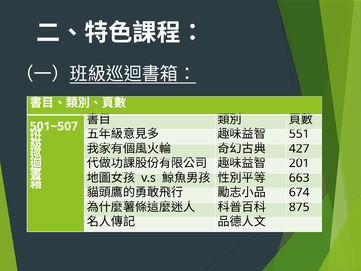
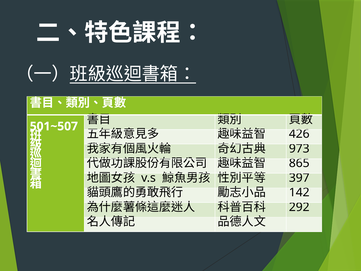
551: 551 -> 426
427: 427 -> 973
201: 201 -> 865
663: 663 -> 397
674: 674 -> 142
875: 875 -> 292
